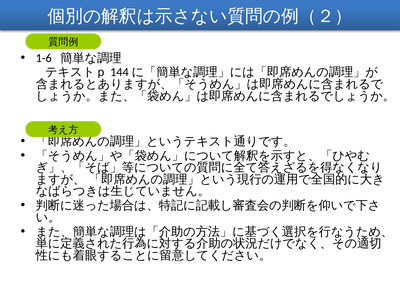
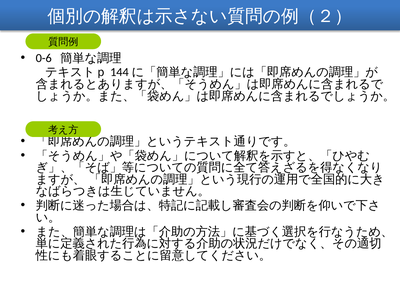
1-6: 1-6 -> 0-6
